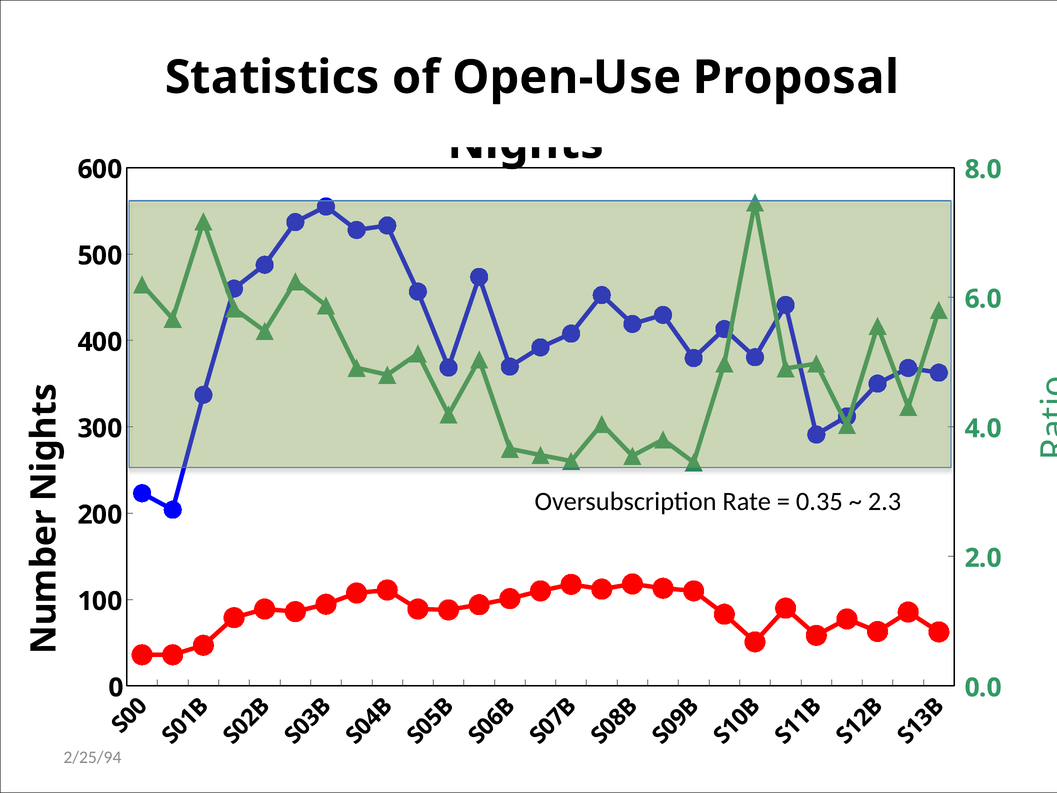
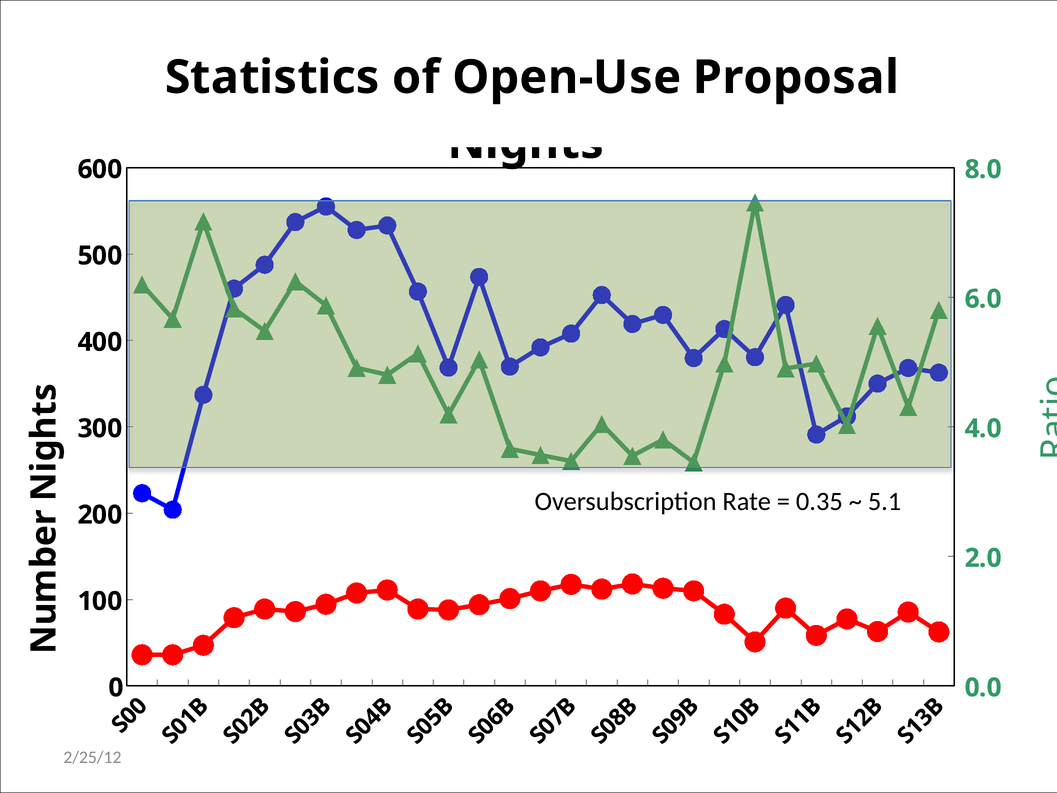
2.3: 2.3 -> 5.1
2/25/94: 2/25/94 -> 2/25/12
